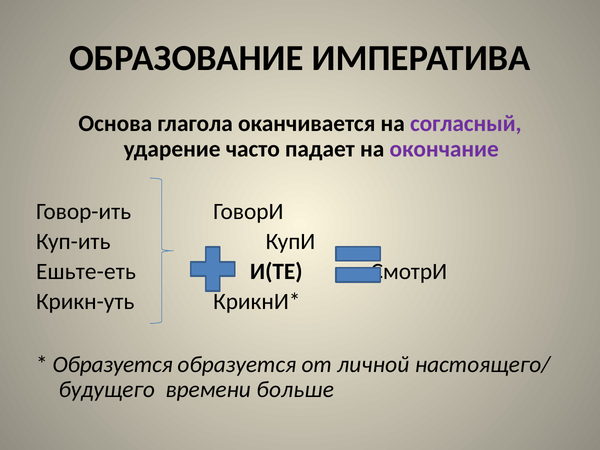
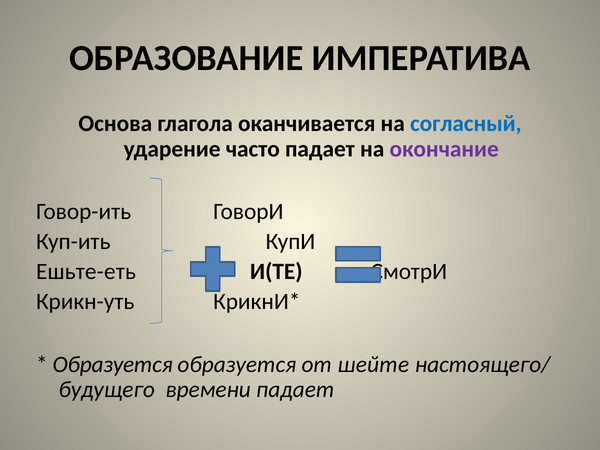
согласный colour: purple -> blue
личной: личной -> шейте
времени больше: больше -> падает
